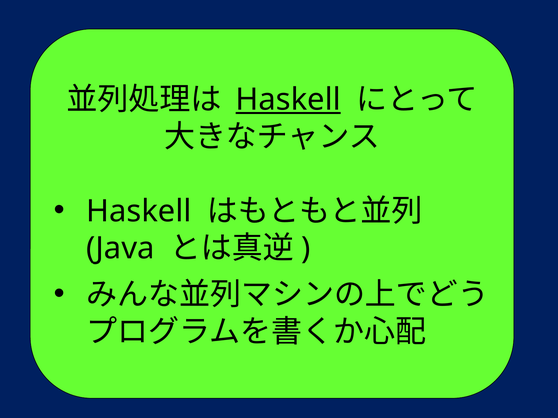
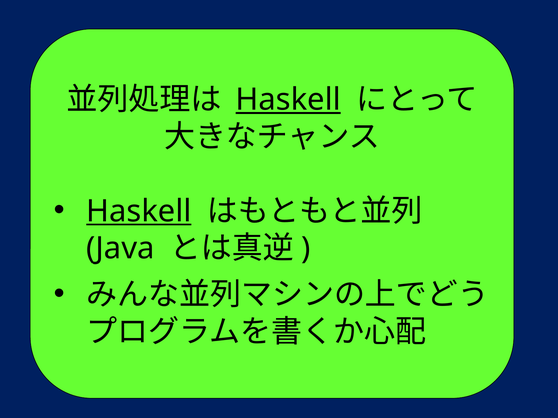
Haskell at (139, 211) underline: none -> present
